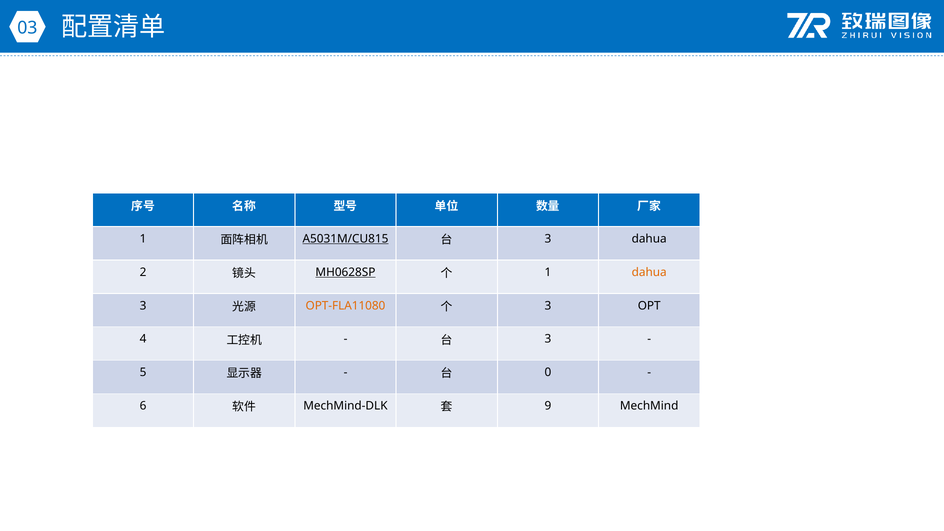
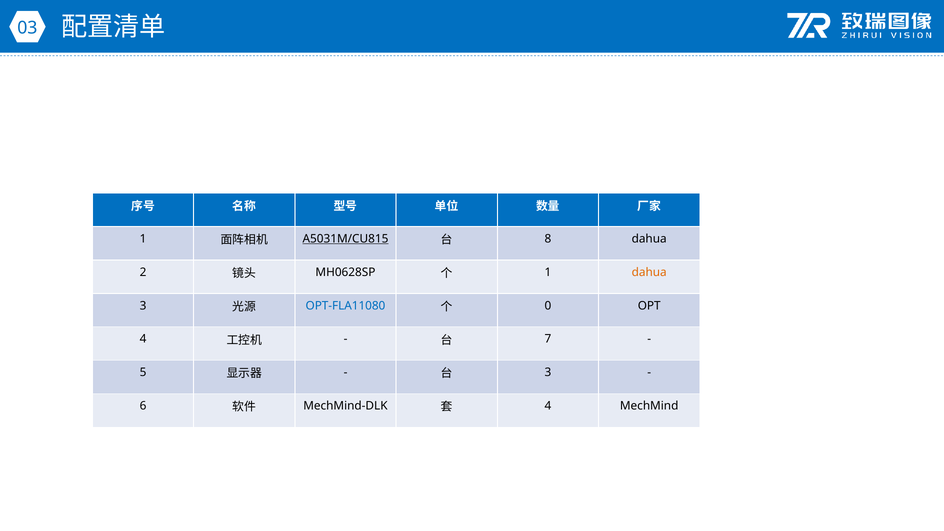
3 at (548, 239): 3 -> 8
MH0628SP underline: present -> none
OPT-FLA11080 colour: orange -> blue
3 at (548, 306): 3 -> 0
3 at (548, 339): 3 -> 7
0 at (548, 373): 0 -> 3
9 at (548, 406): 9 -> 4
